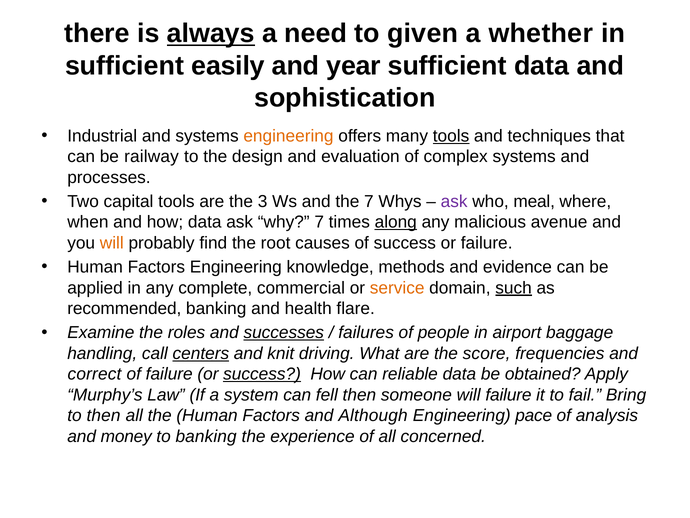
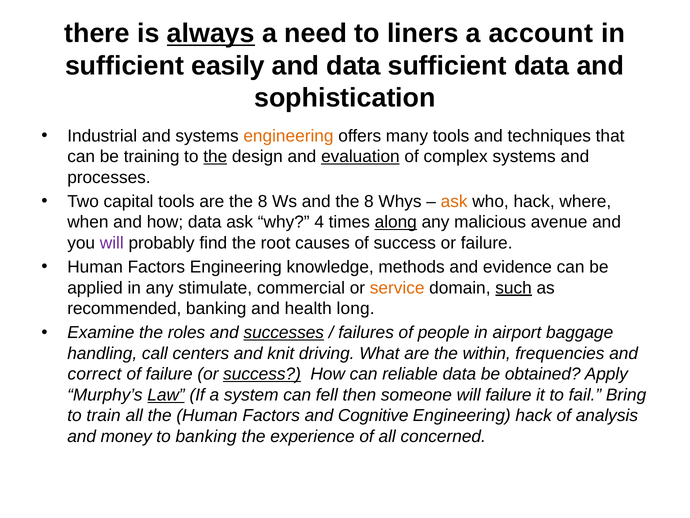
given: given -> liners
whether: whether -> account
and year: year -> data
tools at (451, 136) underline: present -> none
railway: railway -> training
the at (215, 156) underline: none -> present
evaluation underline: none -> present
are the 3: 3 -> 8
and the 7: 7 -> 8
ask at (454, 201) colour: purple -> orange
who meal: meal -> hack
why 7: 7 -> 4
will at (112, 243) colour: orange -> purple
complete: complete -> stimulate
flare: flare -> long
centers underline: present -> none
score: score -> within
Law underline: none -> present
to then: then -> train
Although: Although -> Cognitive
Engineering pace: pace -> hack
